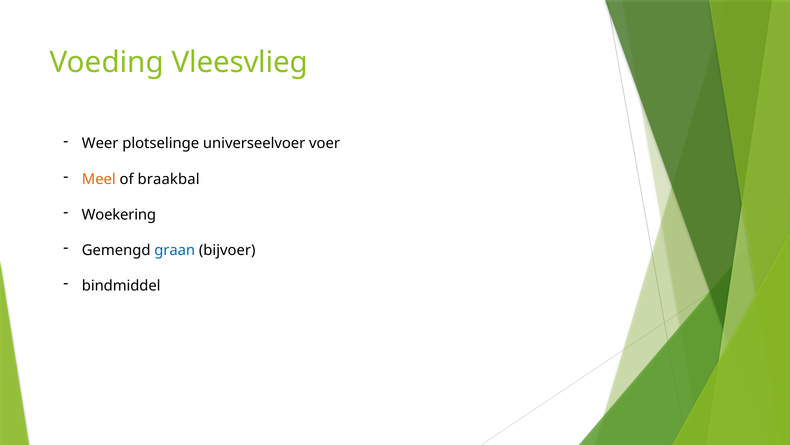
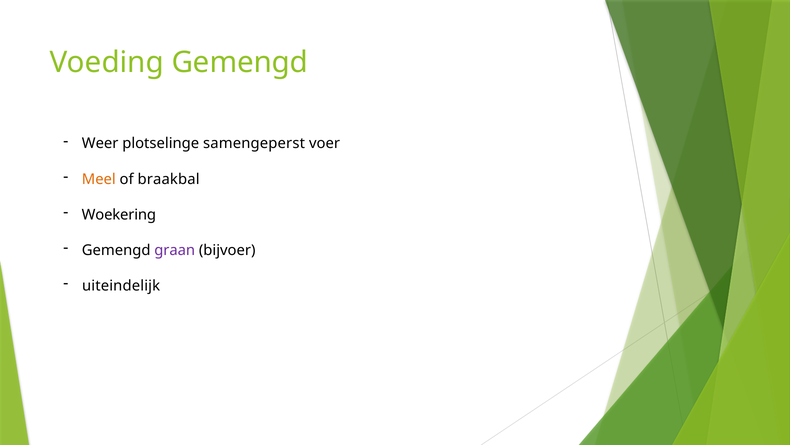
Voeding Vleesvlieg: Vleesvlieg -> Gemengd
universeelvoer: universeelvoer -> samengeperst
graan colour: blue -> purple
bindmiddel: bindmiddel -> uiteindelijk
